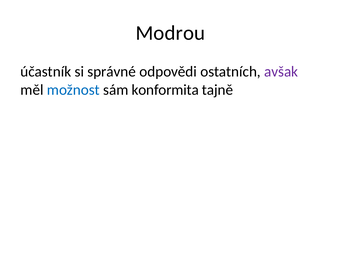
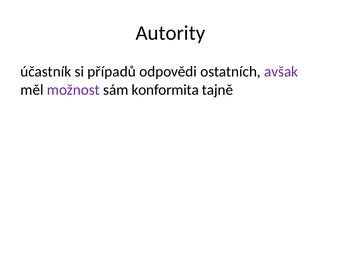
Modrou: Modrou -> Autority
správné: správné -> případů
možnost colour: blue -> purple
